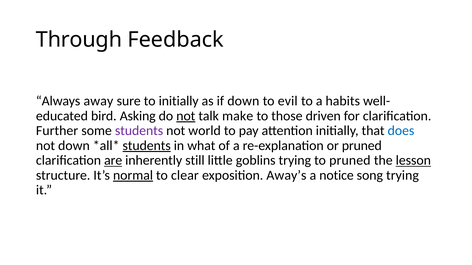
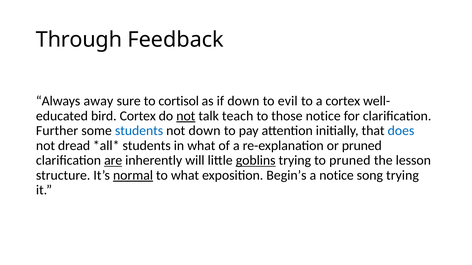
to initially: initially -> cortisol
a habits: habits -> cortex
bird Asking: Asking -> Cortex
make: make -> teach
those driven: driven -> notice
students at (139, 131) colour: purple -> blue
not world: world -> down
not down: down -> dread
students at (147, 146) underline: present -> none
still: still -> will
goblins underline: none -> present
lesson underline: present -> none
to clear: clear -> what
Away’s: Away’s -> Begin’s
